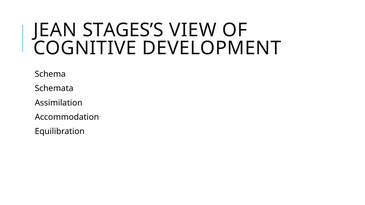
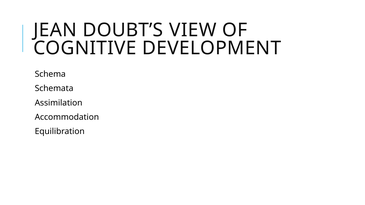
STAGES’S: STAGES’S -> DOUBT’S
